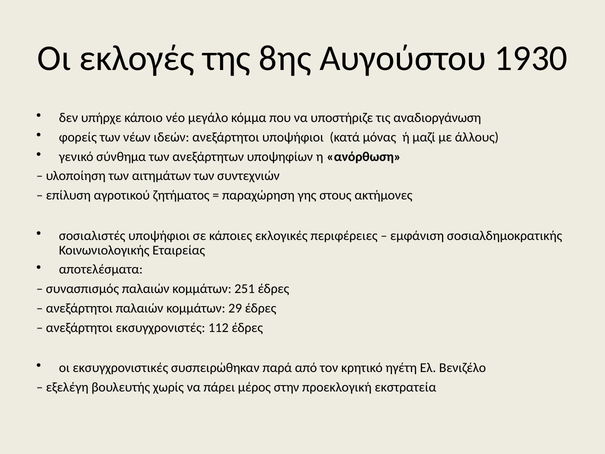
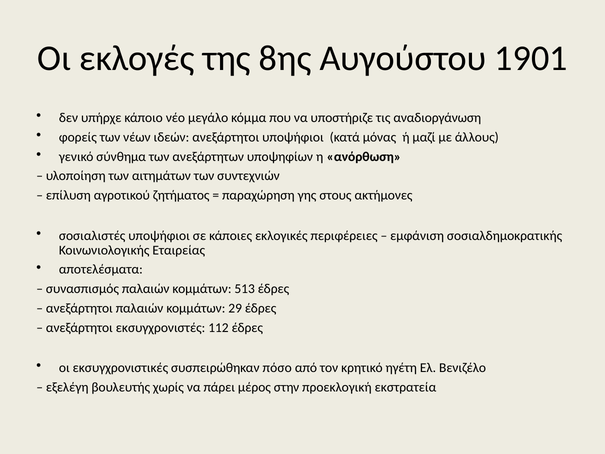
1930: 1930 -> 1901
251: 251 -> 513
παρά: παρά -> πόσο
